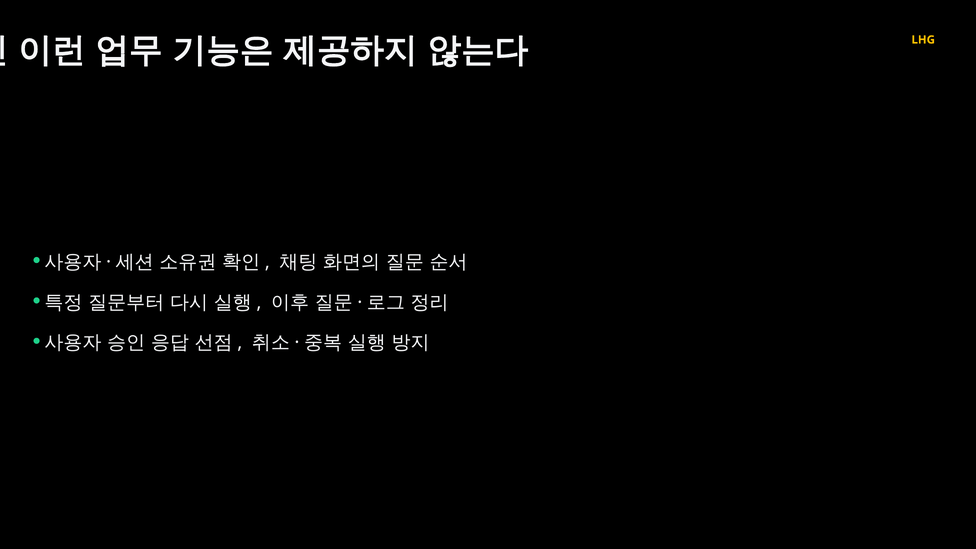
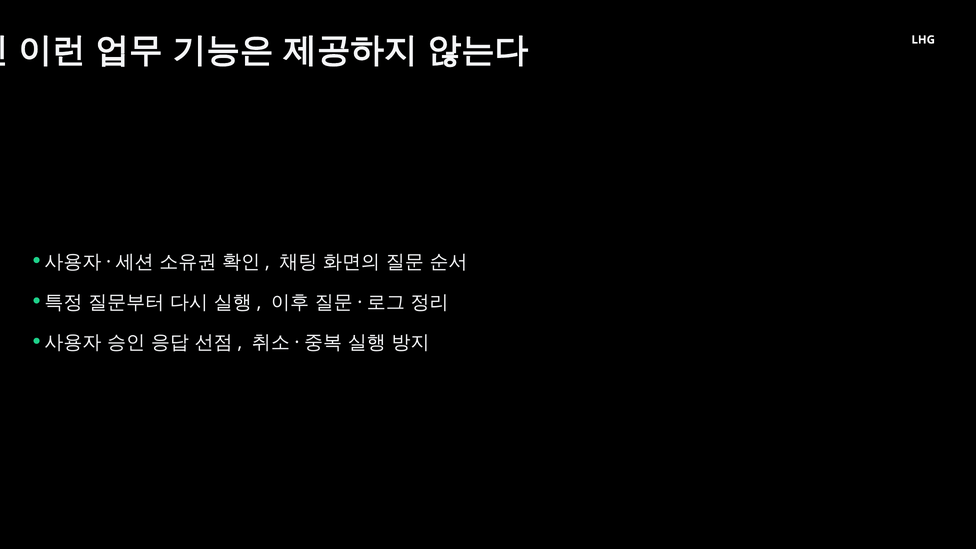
LHG colour: yellow -> white
